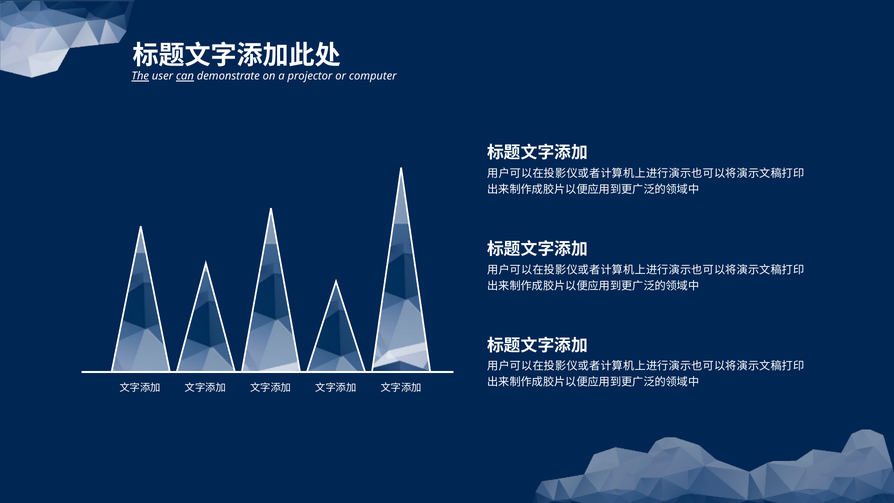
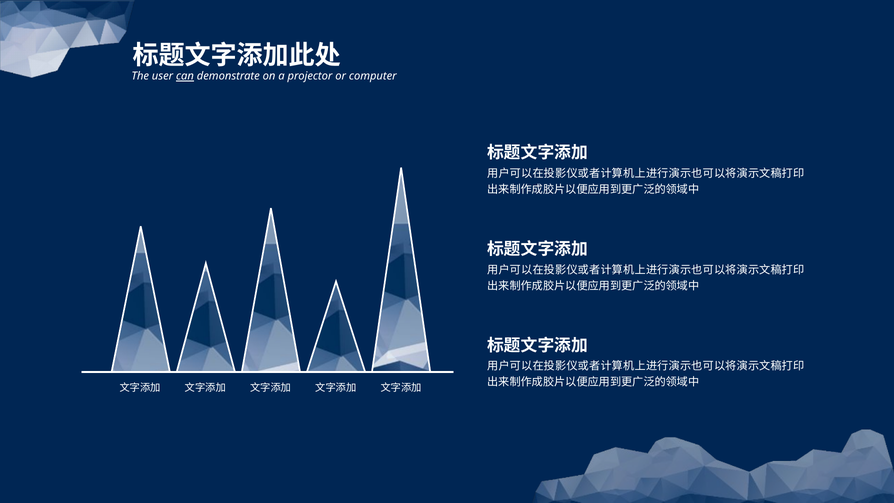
The underline: present -> none
